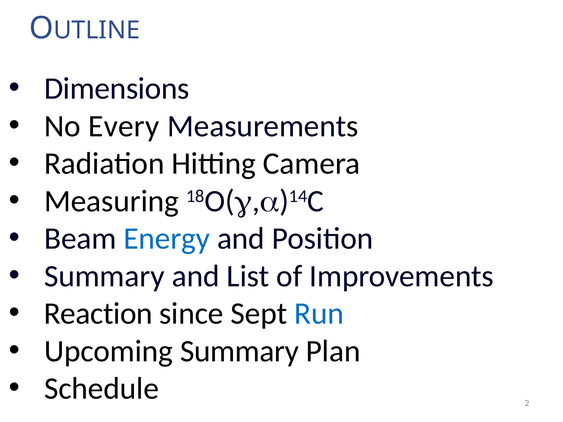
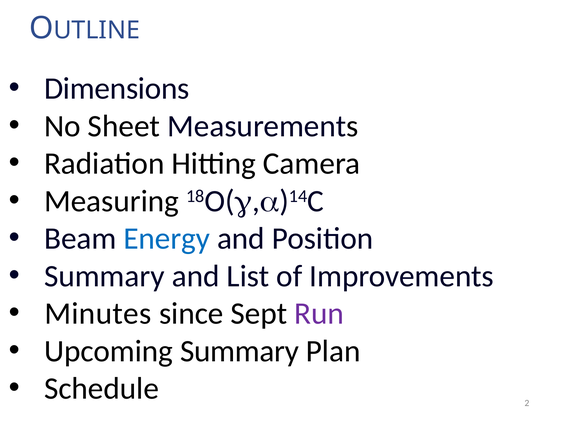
Every: Every -> Sheet
Reaction: Reaction -> Minutes
Run colour: blue -> purple
